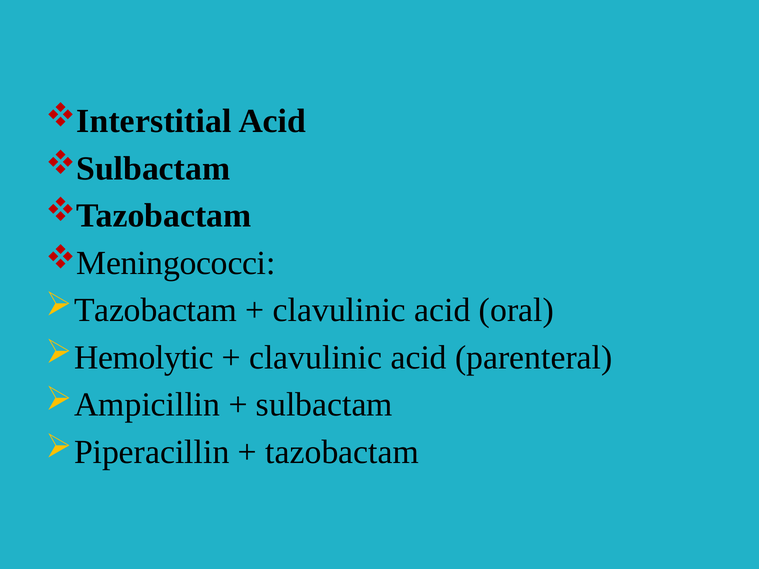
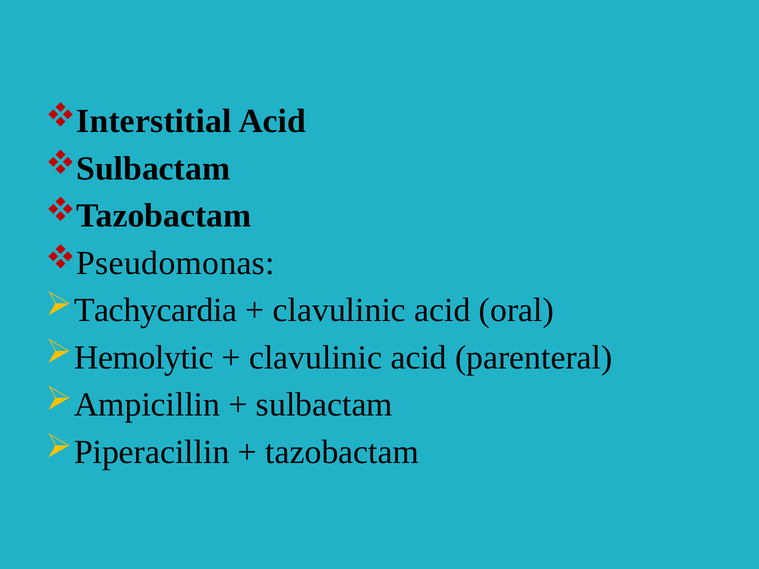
Meningococci: Meningococci -> Pseudomonas
Tazobactam at (156, 310): Tazobactam -> Tachycardia
